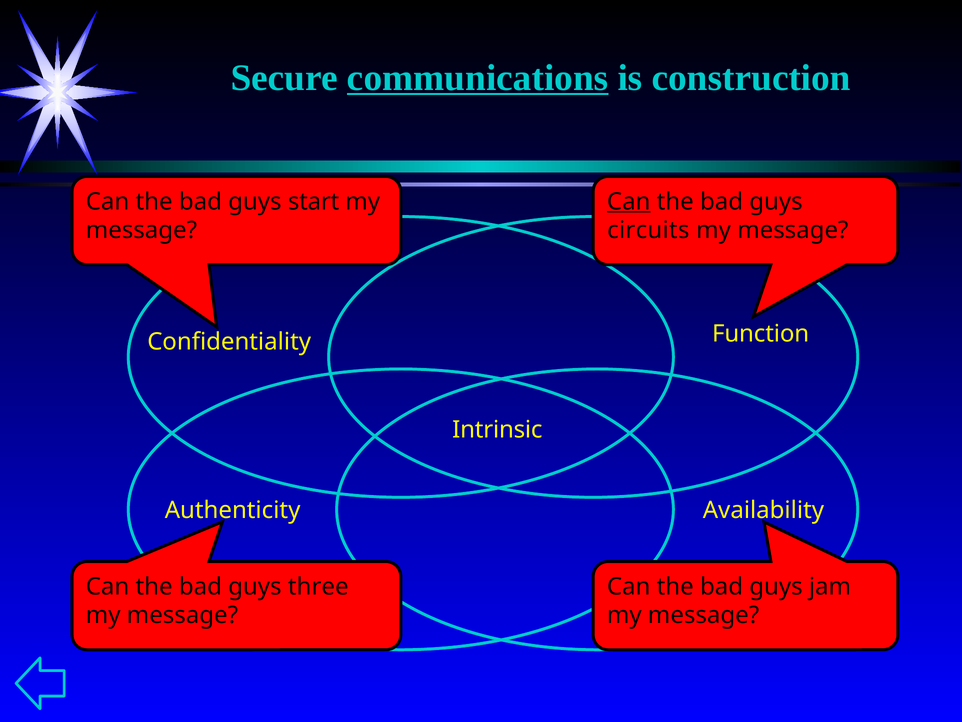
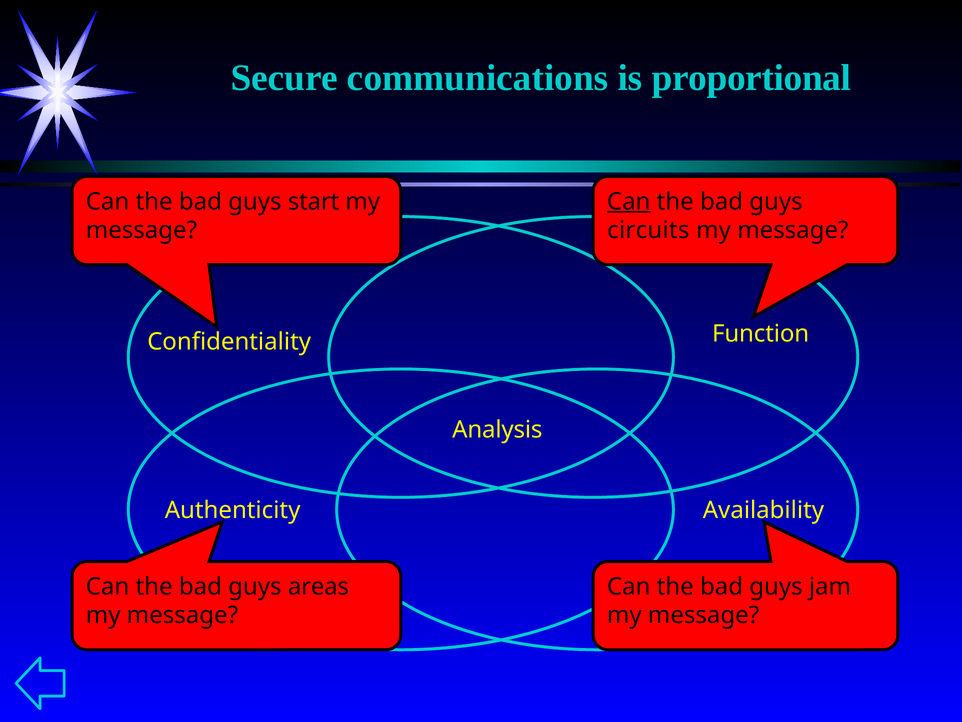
communications underline: present -> none
construction: construction -> proportional
Intrinsic: Intrinsic -> Analysis
three: three -> areas
